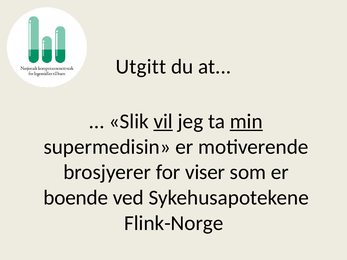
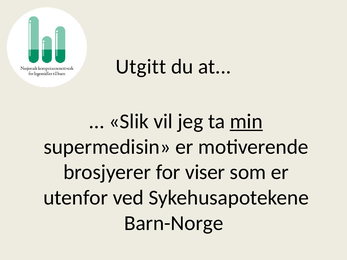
vil underline: present -> none
boende: boende -> utenfor
Flink-Norge: Flink-Norge -> Barn-Norge
